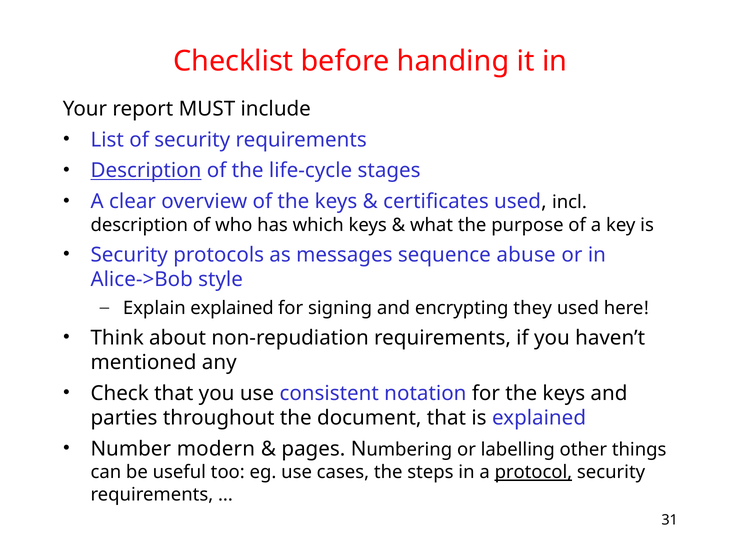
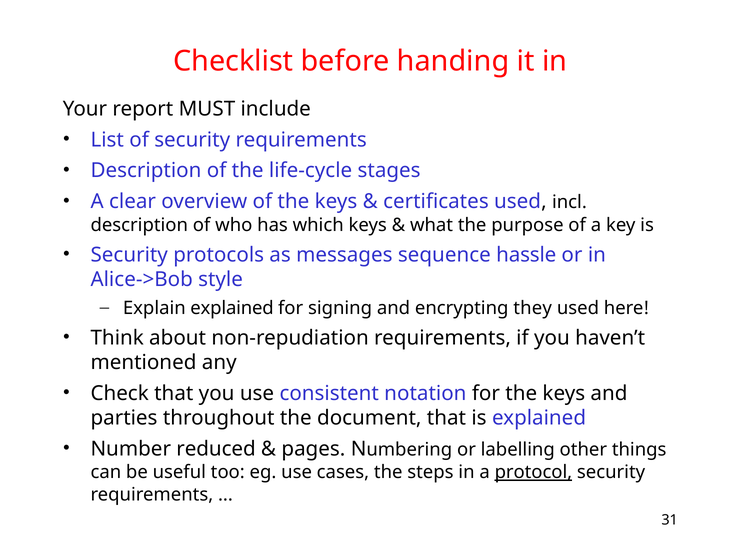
Description at (146, 171) underline: present -> none
abuse: abuse -> hassle
modern: modern -> reduced
